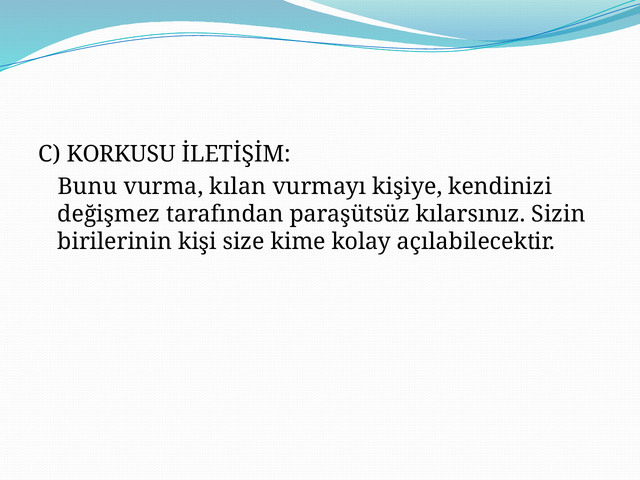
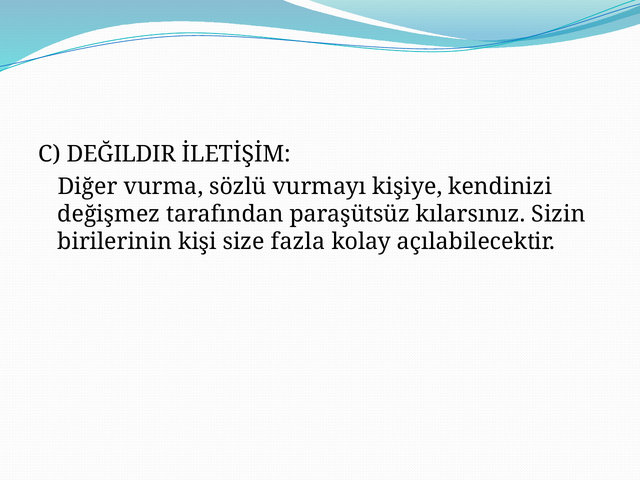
KORKUSU: KORKUSU -> DEĞILDIR
Bunu: Bunu -> Diğer
kılan: kılan -> sözlü
kime: kime -> fazla
